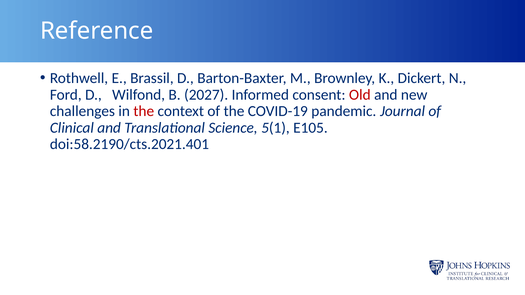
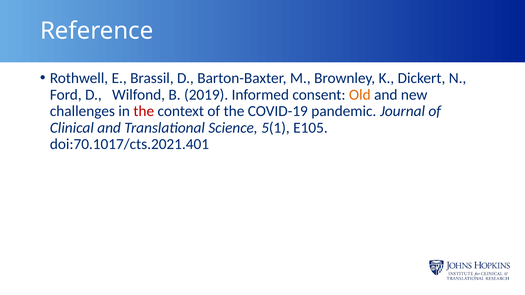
2027: 2027 -> 2019
Old colour: red -> orange
doi:58.2190/cts.2021.401: doi:58.2190/cts.2021.401 -> doi:70.1017/cts.2021.401
